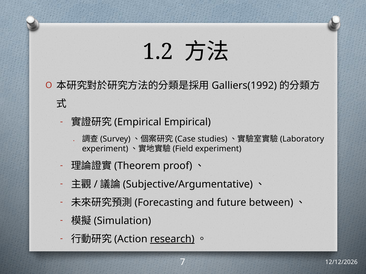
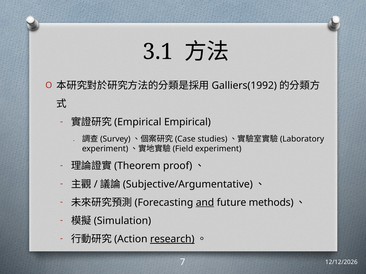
1.2: 1.2 -> 3.1
and underline: none -> present
between: between -> methods
